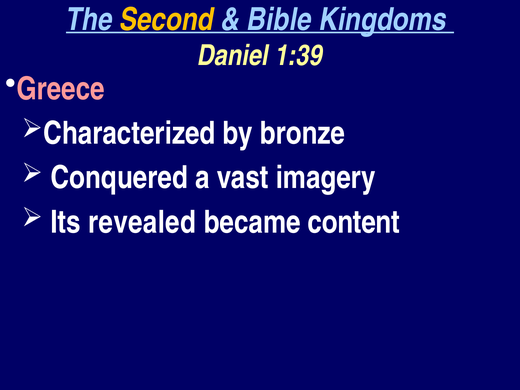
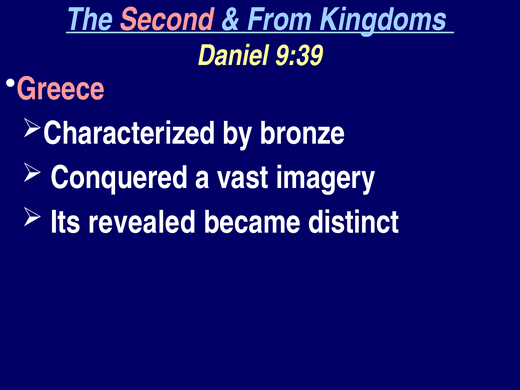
Second colour: yellow -> pink
Bible: Bible -> From
1:39: 1:39 -> 9:39
content: content -> distinct
